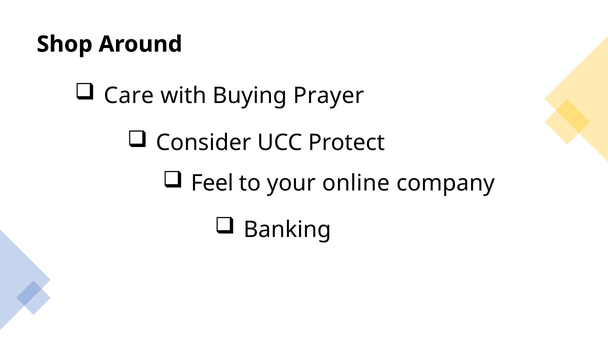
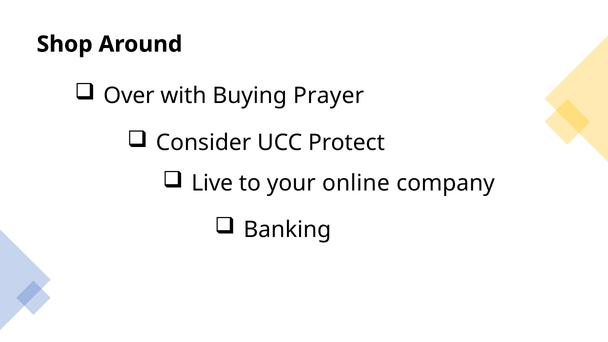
Care: Care -> Over
Feel: Feel -> Live
